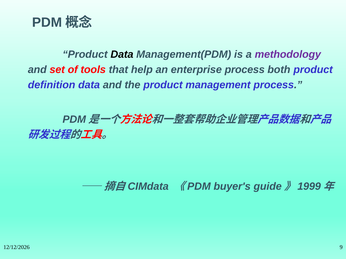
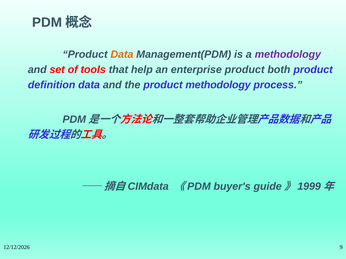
Data at (122, 55) colour: black -> orange
enterprise process: process -> product
product management: management -> methodology
